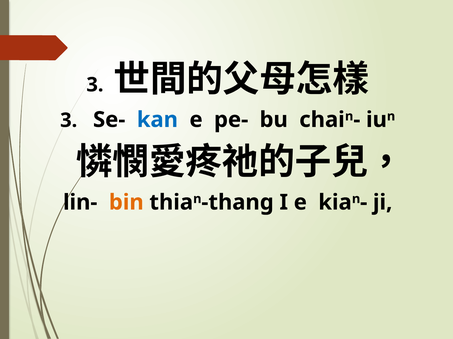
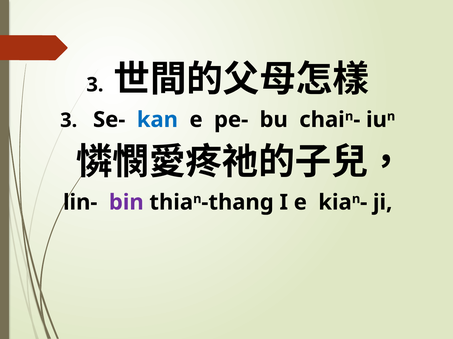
bin colour: orange -> purple
